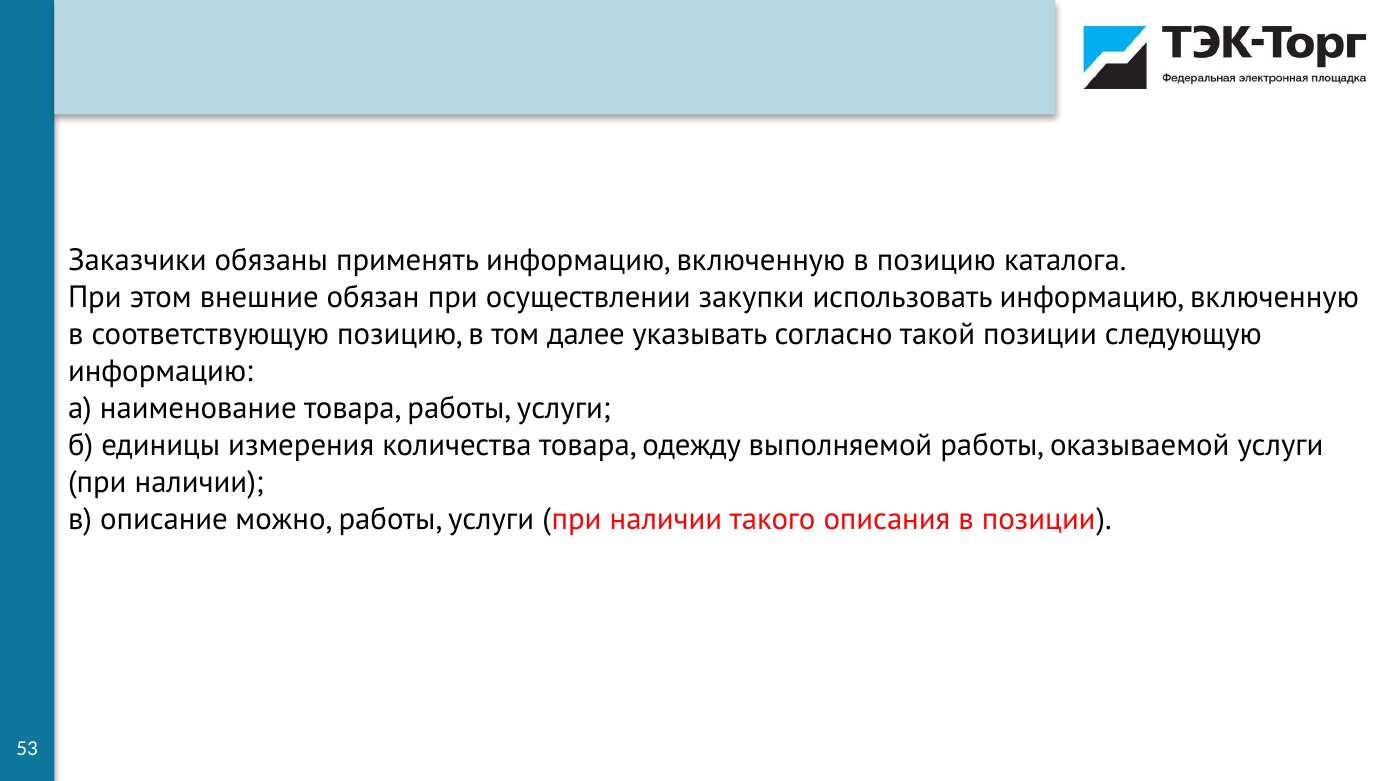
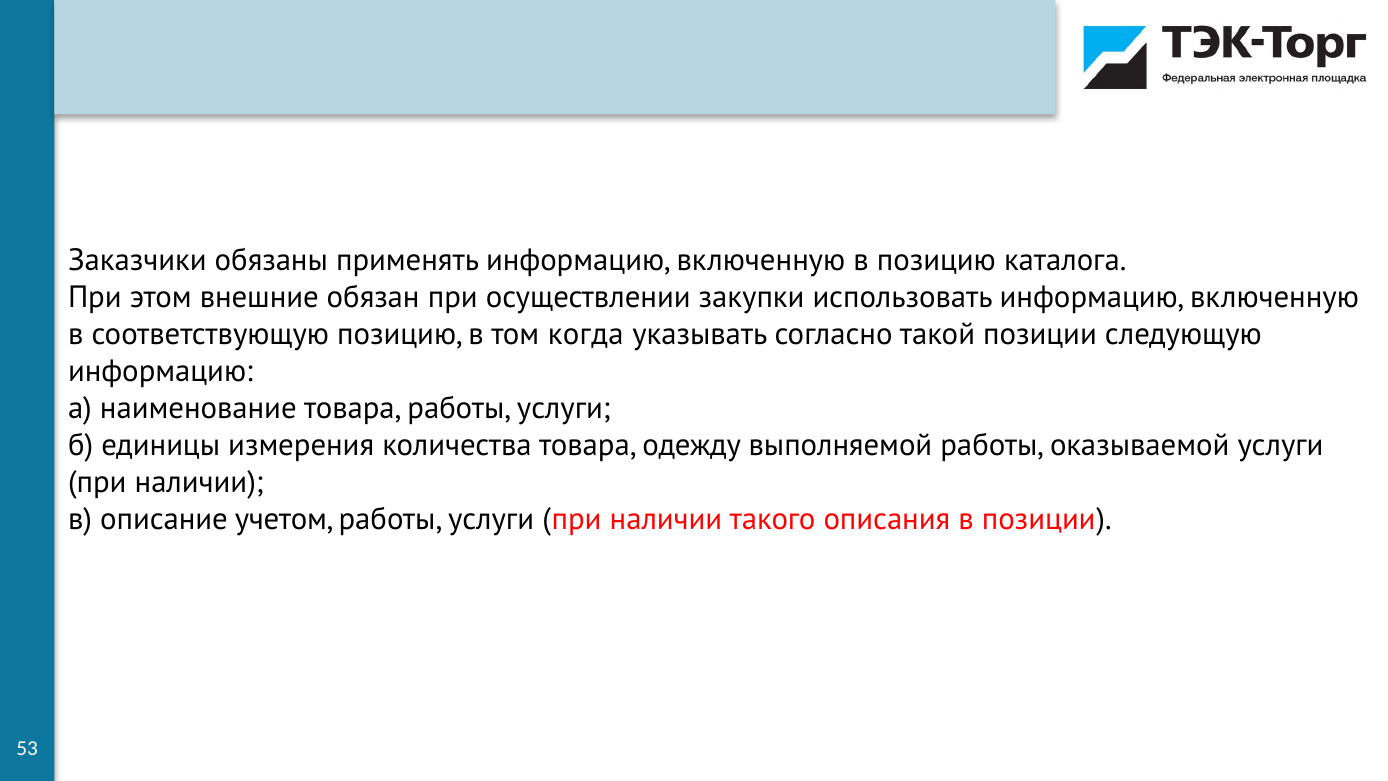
далее: далее -> когда
можно: можно -> учетом
